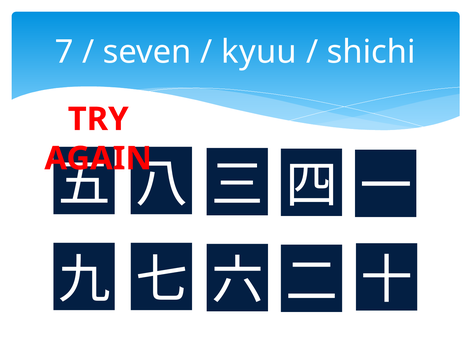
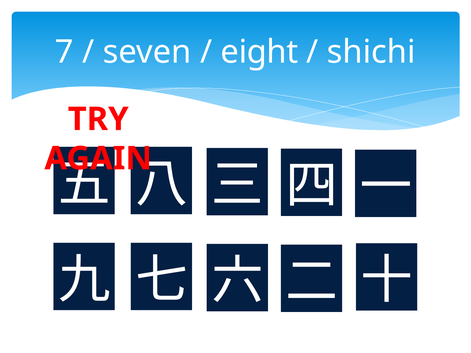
kyuu: kyuu -> eight
